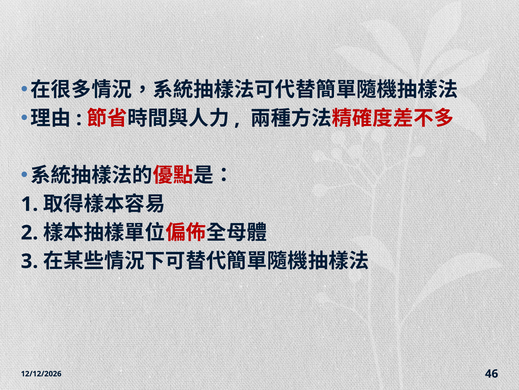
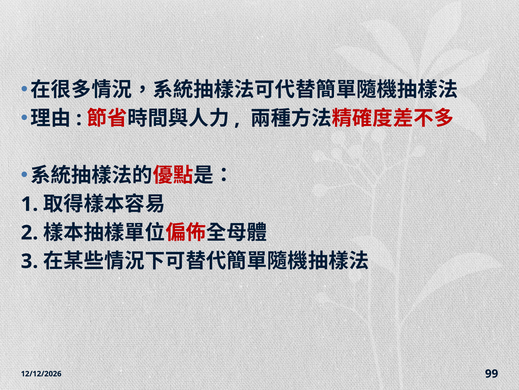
46: 46 -> 99
